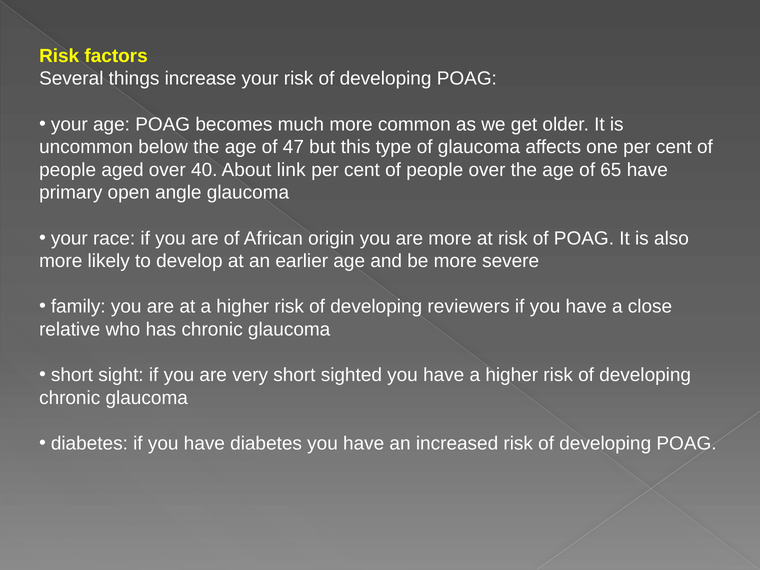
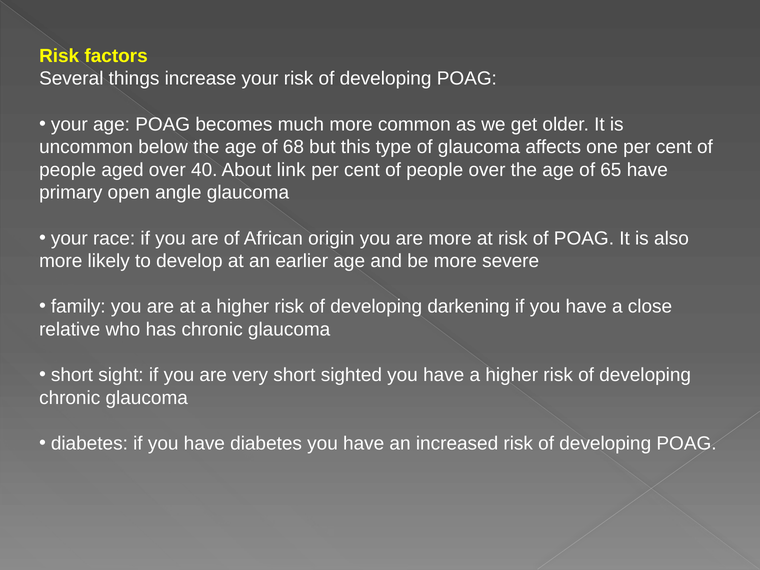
47: 47 -> 68
reviewers: reviewers -> darkening
